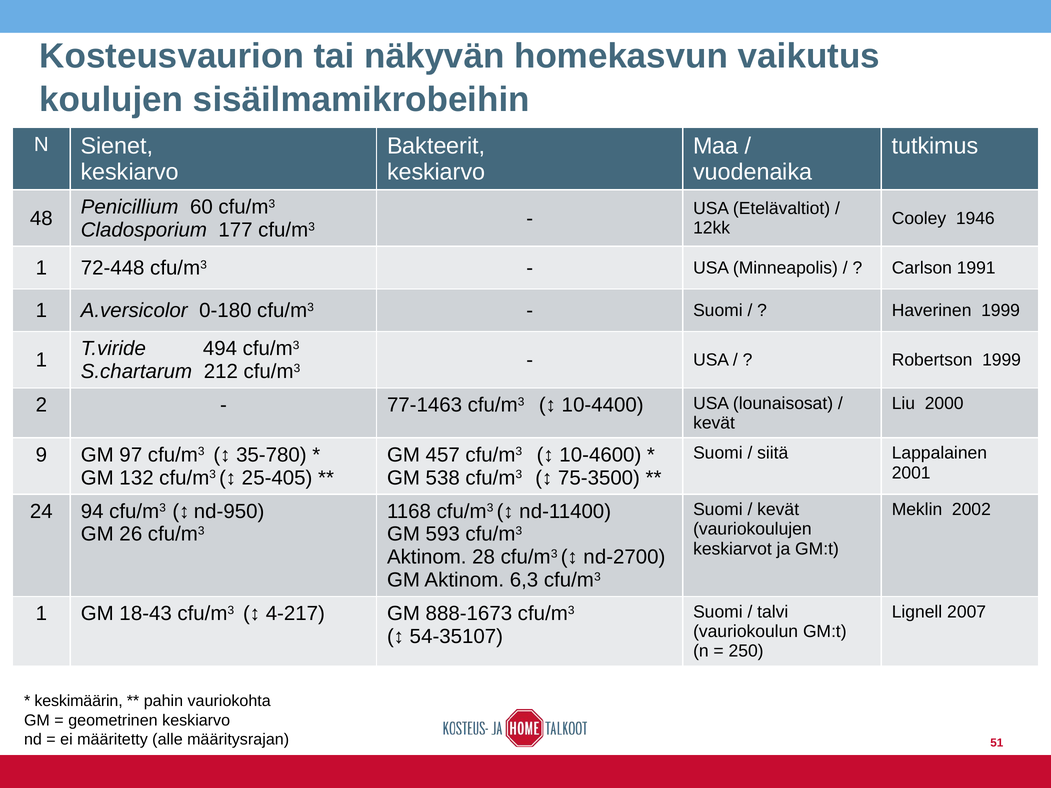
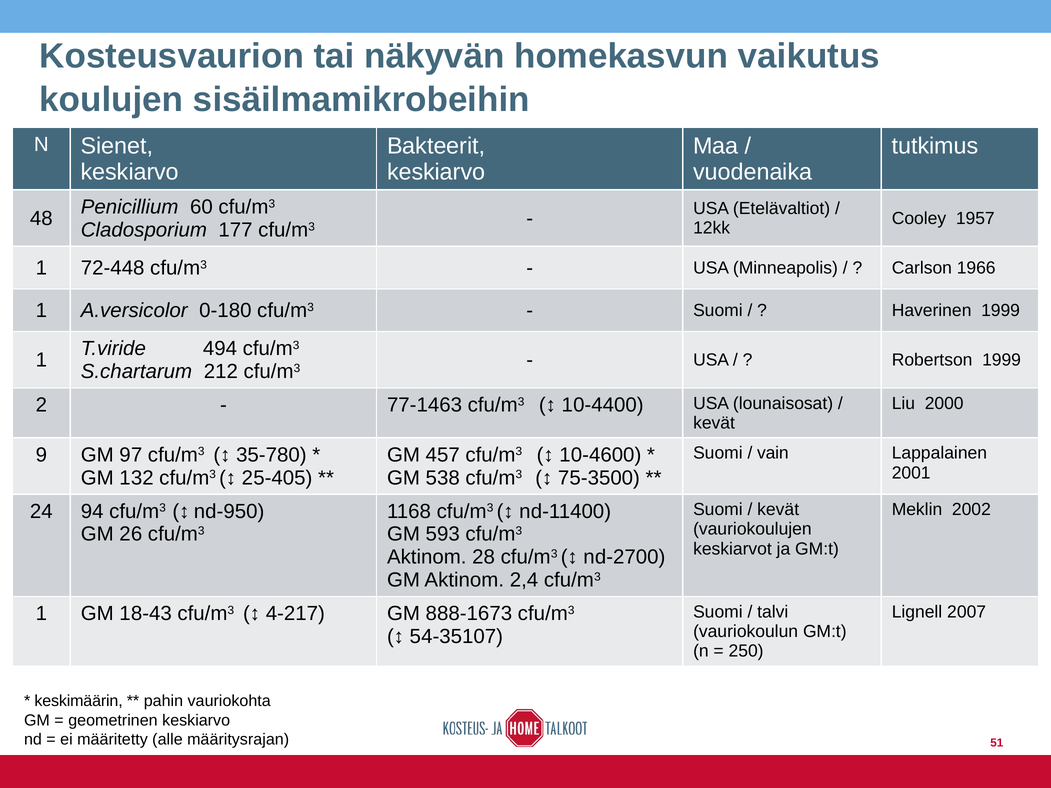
1946: 1946 -> 1957
1991: 1991 -> 1966
siitä: siitä -> vain
6,3: 6,3 -> 2,4
